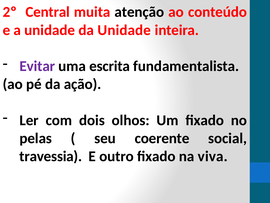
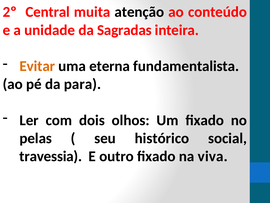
da Unidade: Unidade -> Sagradas
Evitar colour: purple -> orange
escrita: escrita -> eterna
ação: ação -> para
coerente: coerente -> histórico
